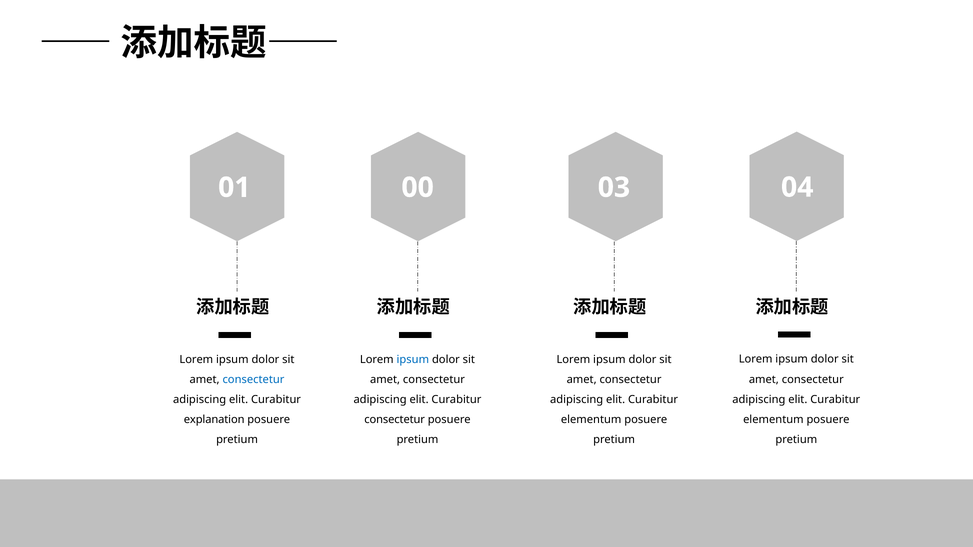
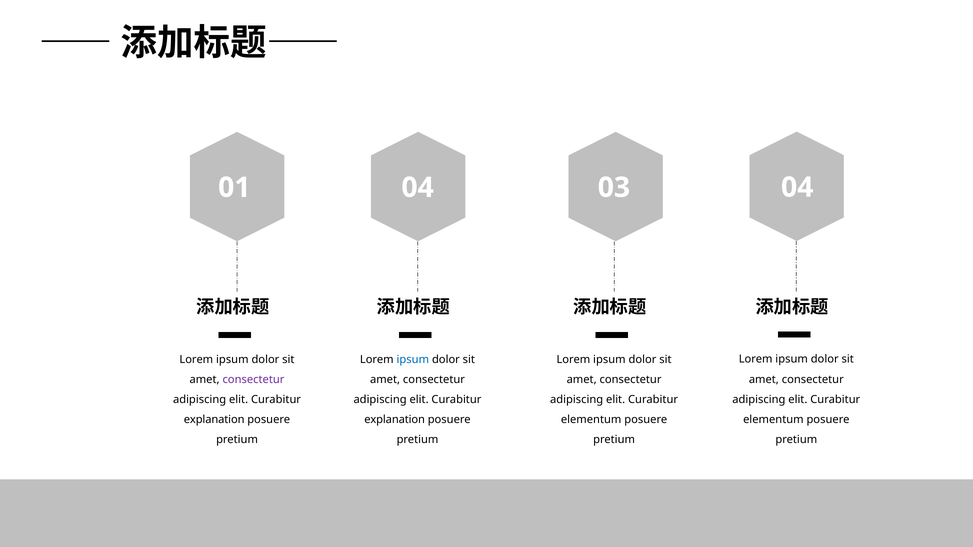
01 00: 00 -> 04
consectetur at (253, 380) colour: blue -> purple
consectetur at (395, 420): consectetur -> explanation
